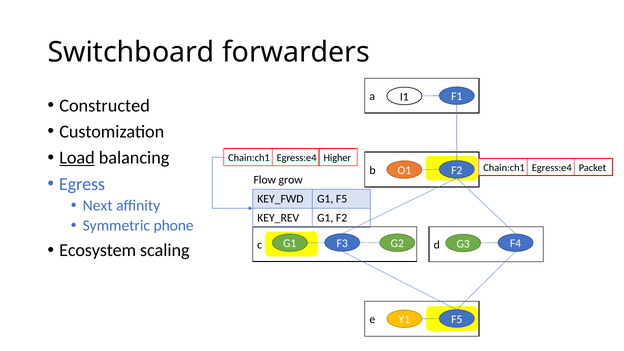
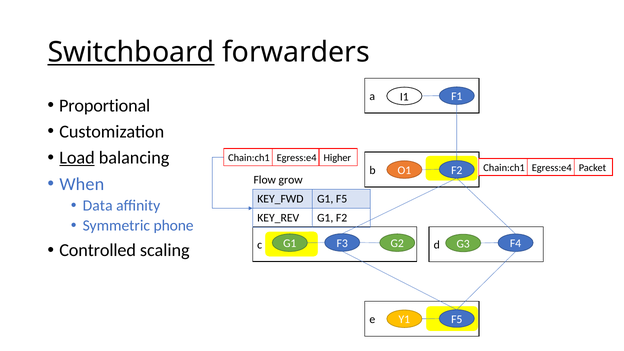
Switchboard underline: none -> present
Constructed: Constructed -> Proportional
Egress: Egress -> When
Next: Next -> Data
Ecosystem: Ecosystem -> Controlled
